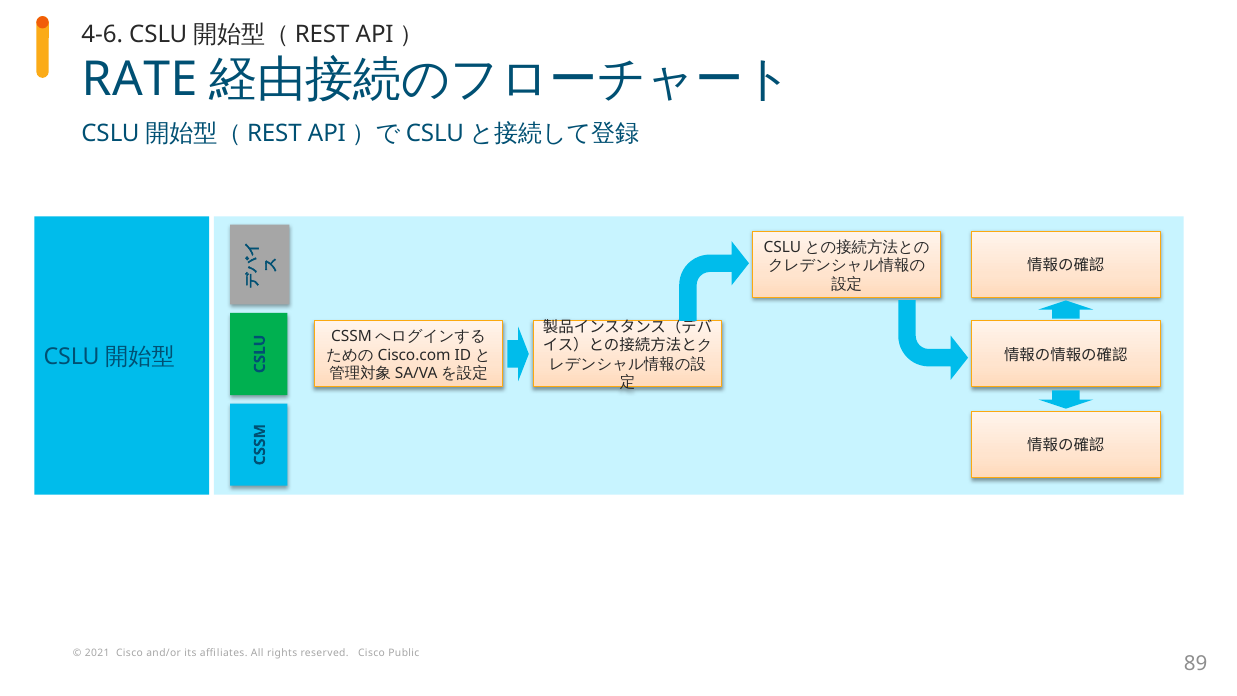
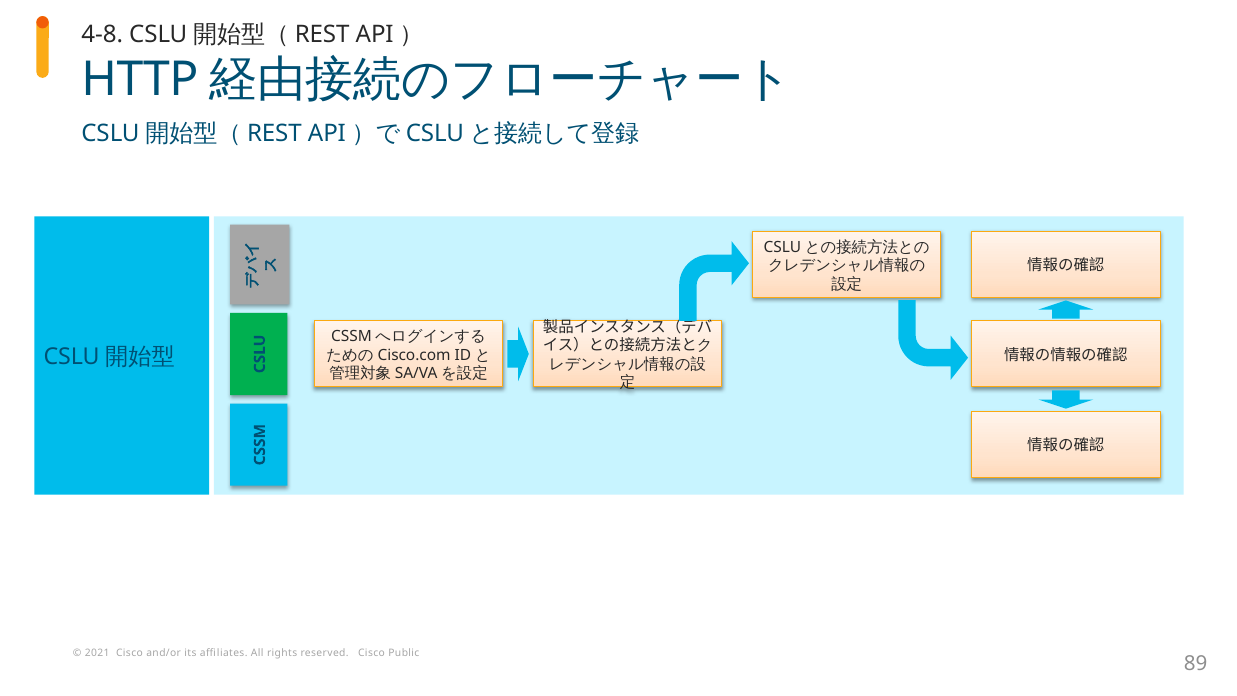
4-6: 4-6 -> 4-8
RATE: RATE -> HTTP
